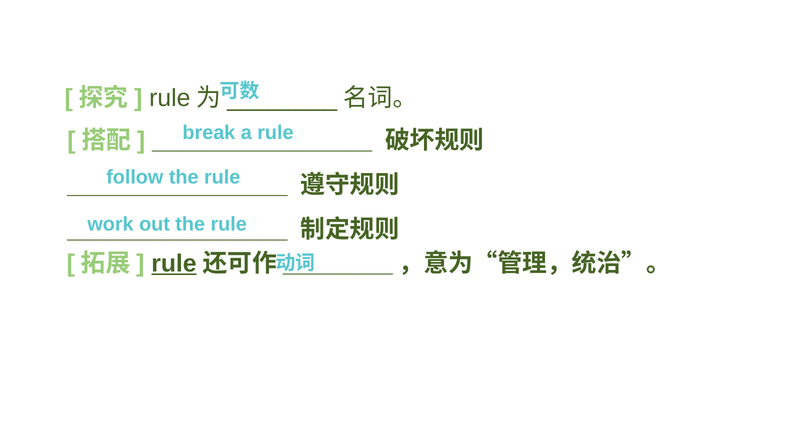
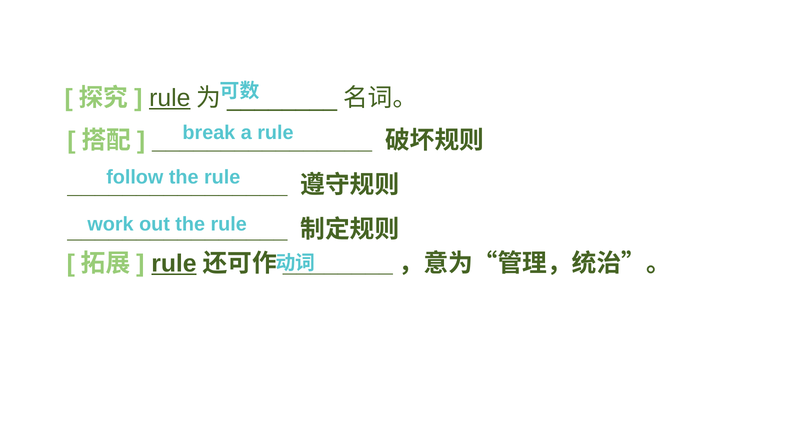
rule at (170, 98) underline: none -> present
